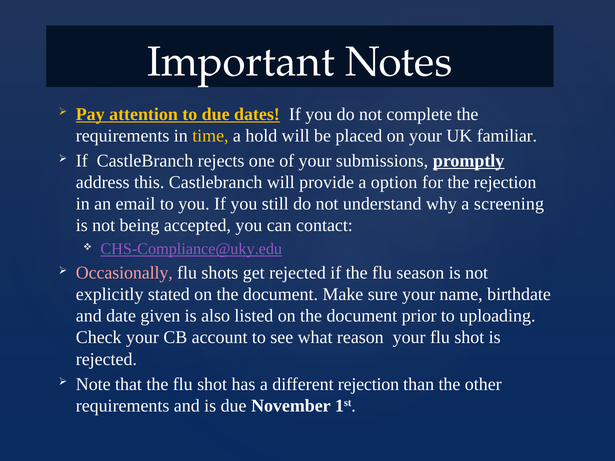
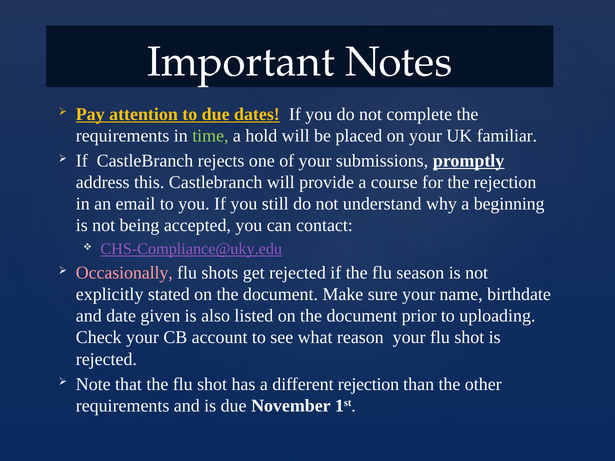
time colour: yellow -> light green
option: option -> course
screening: screening -> beginning
